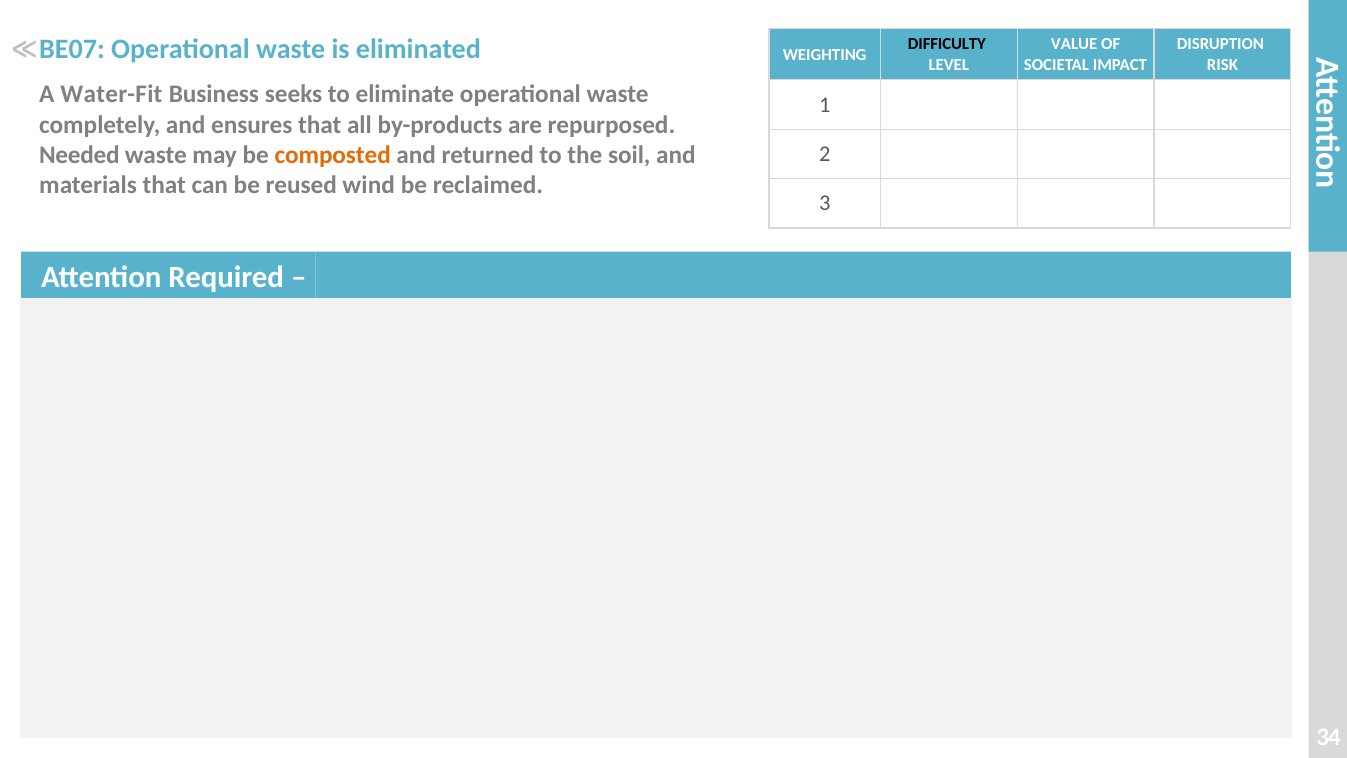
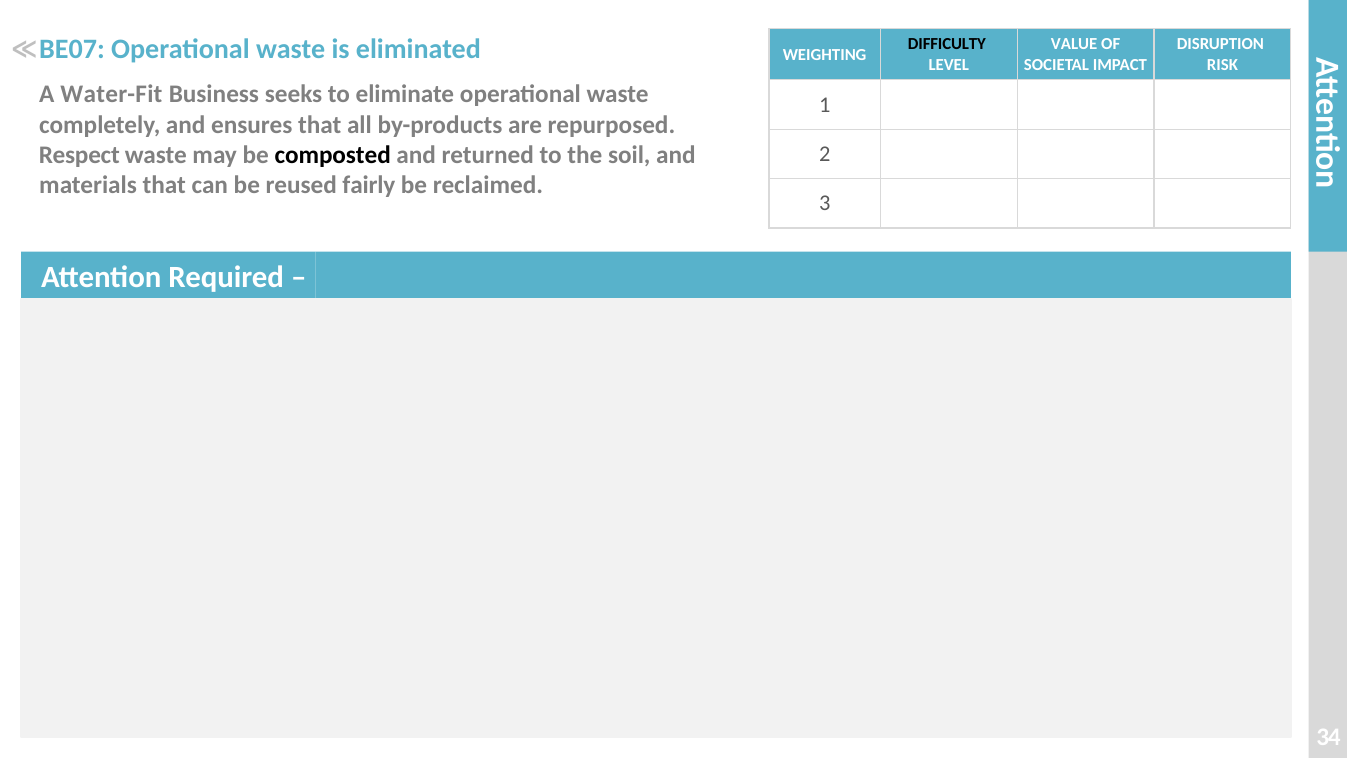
Needed: Needed -> Respect
composted colour: orange -> black
wind: wind -> fairly
